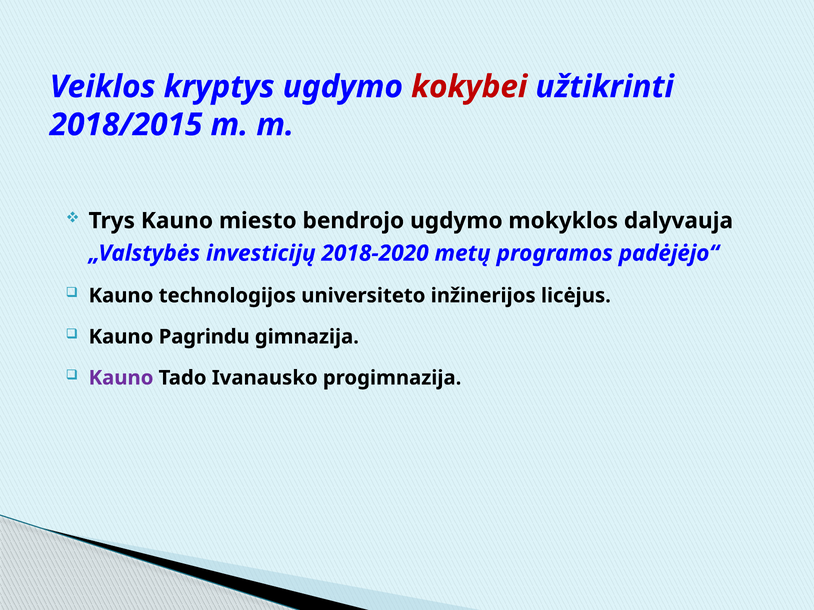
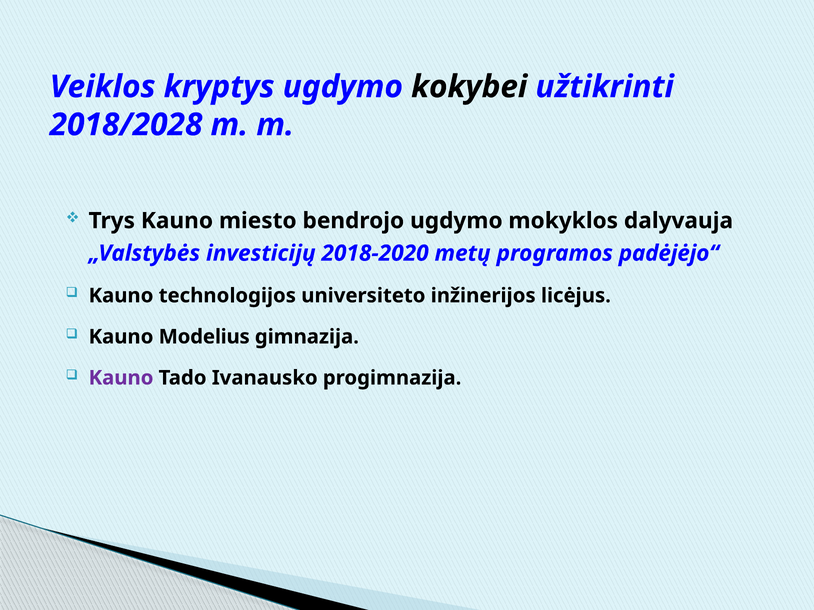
kokybei colour: red -> black
2018/2015: 2018/2015 -> 2018/2028
Pagrindu: Pagrindu -> Modelius
